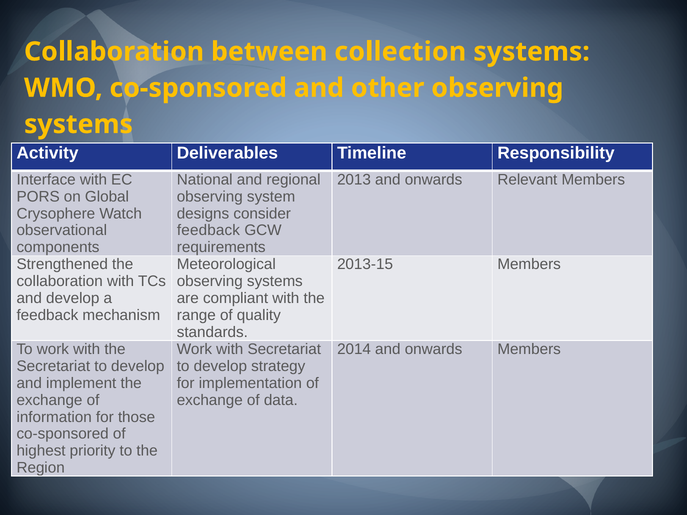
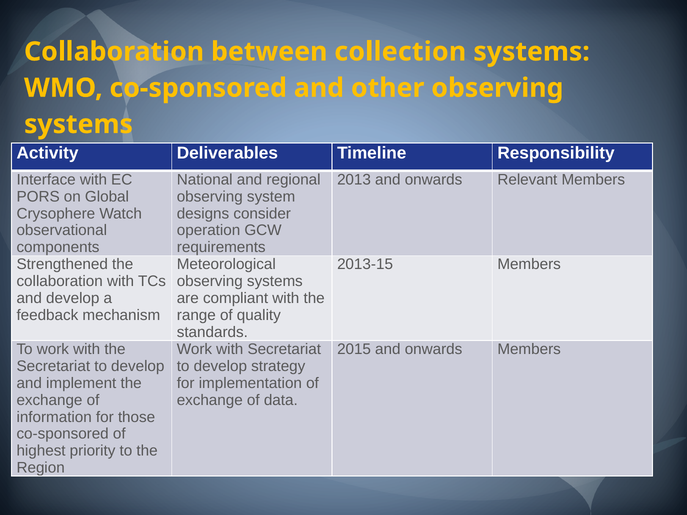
feedback at (208, 231): feedback -> operation
2014: 2014 -> 2015
